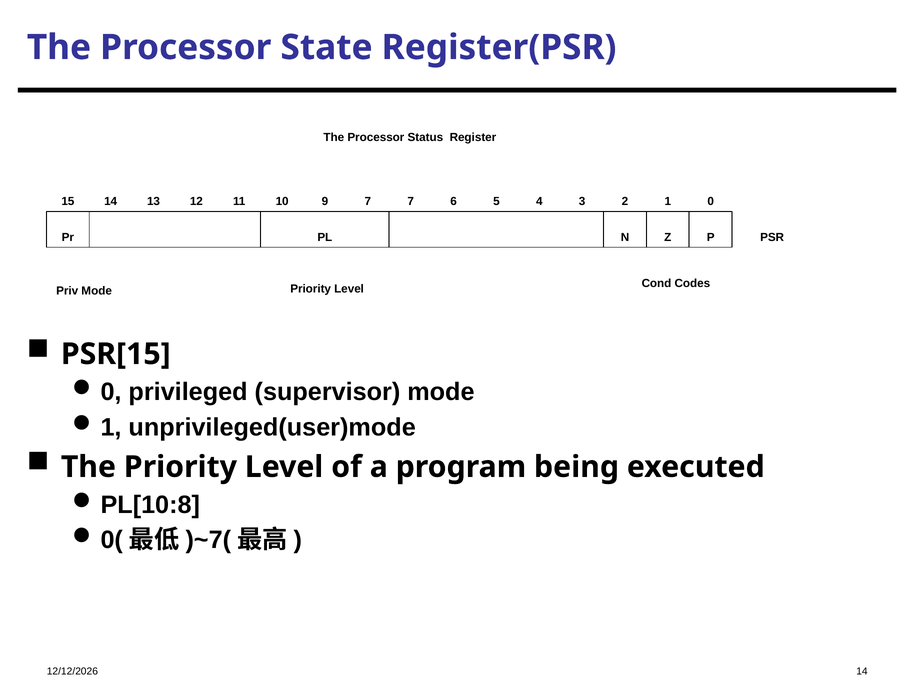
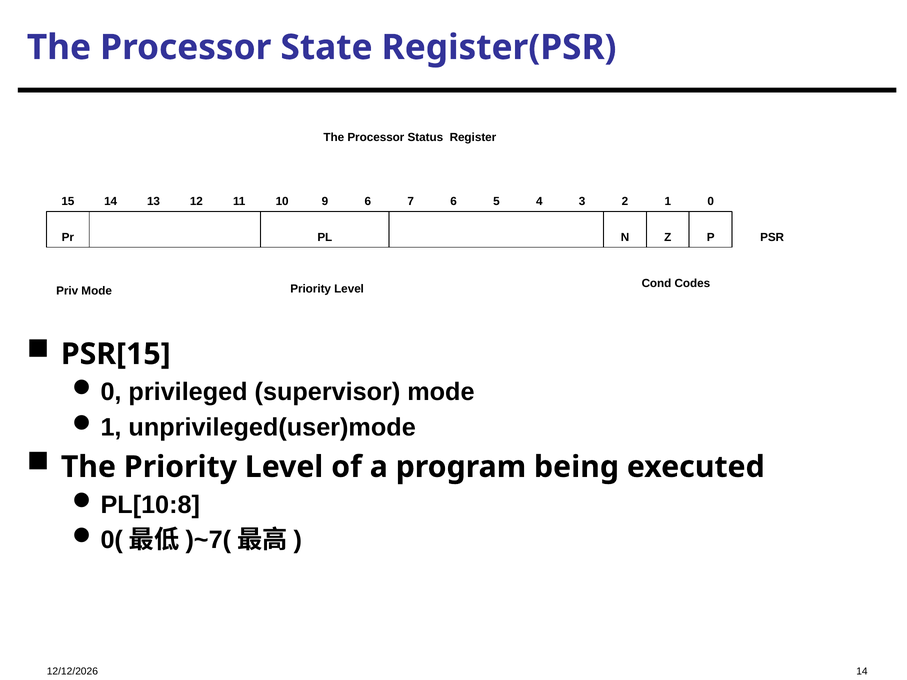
9 7: 7 -> 6
